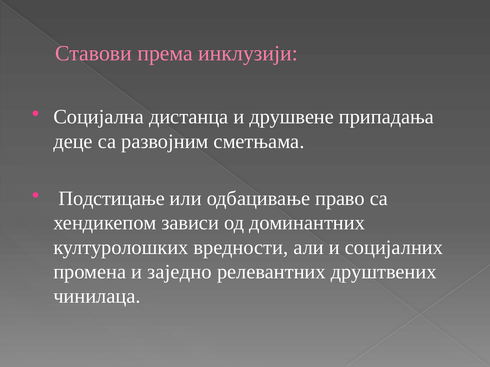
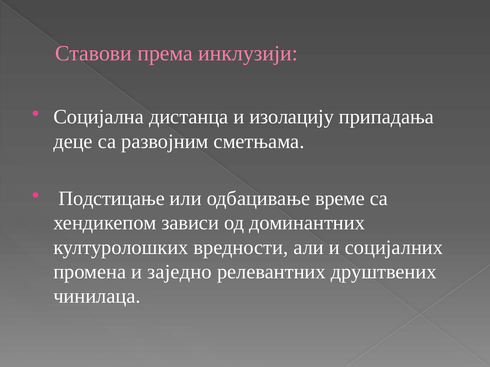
друшвене: друшвене -> изолацију
право: право -> време
